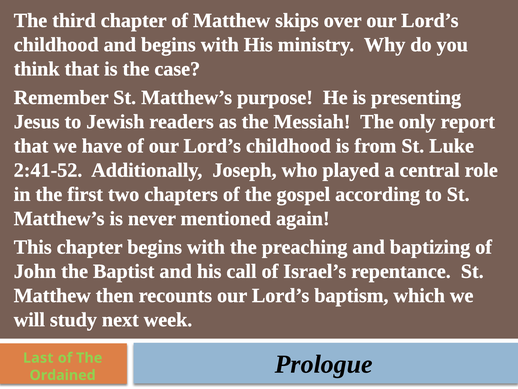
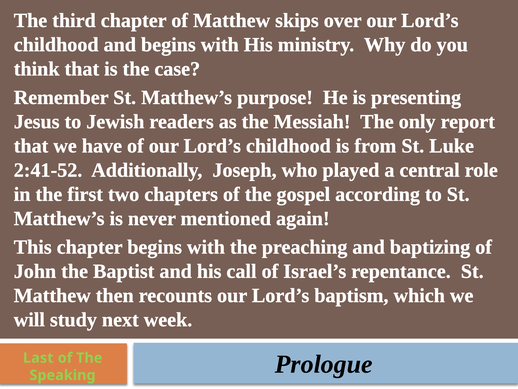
Ordained: Ordained -> Speaking
